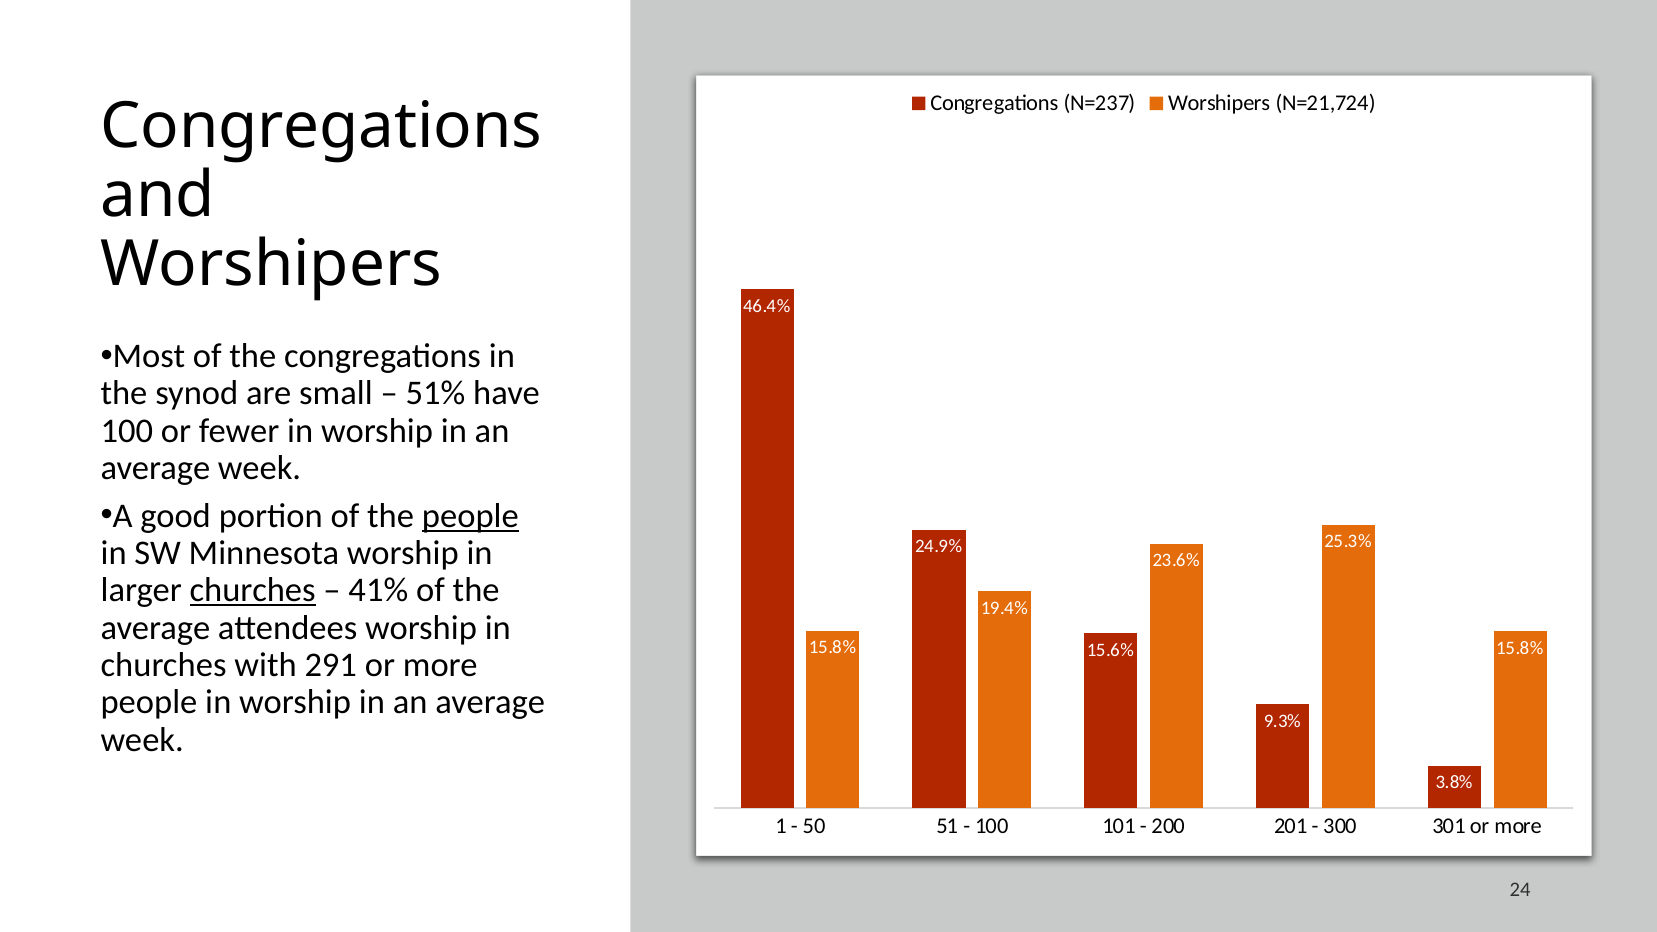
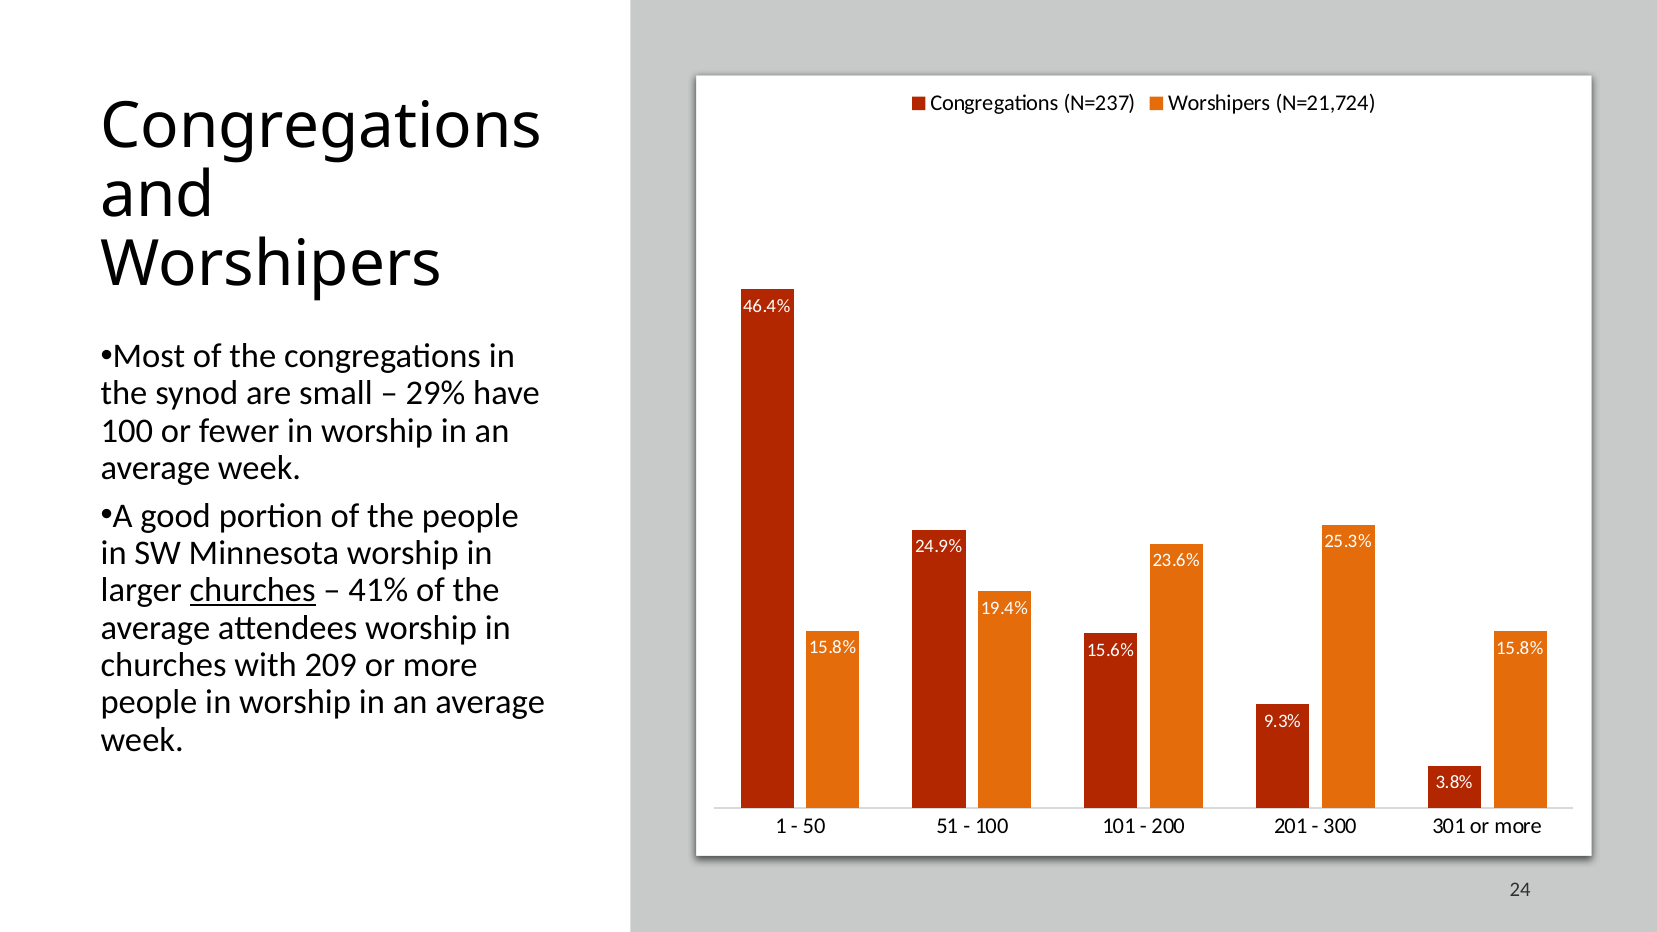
51%: 51% -> 29%
people at (470, 516) underline: present -> none
291: 291 -> 209
